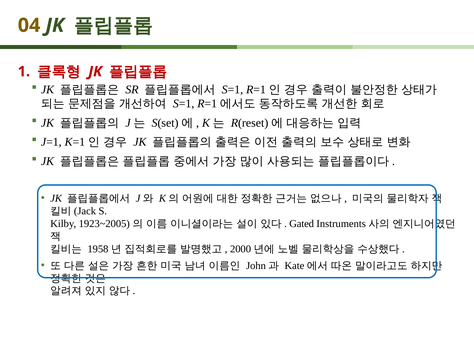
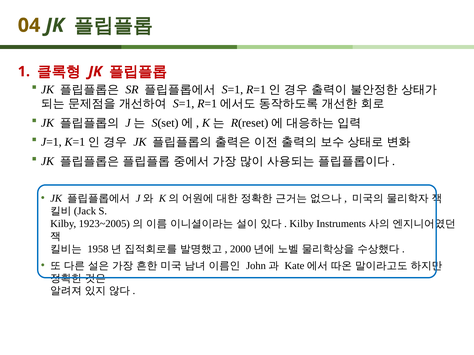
Gated at (302, 224): Gated -> Kilby
